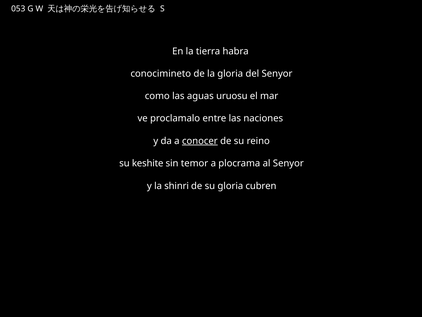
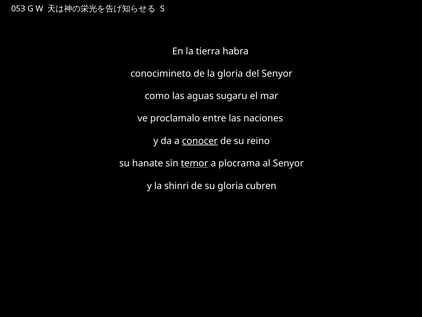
uruosu: uruosu -> sugaru
keshite: keshite -> hanate
temor underline: none -> present
